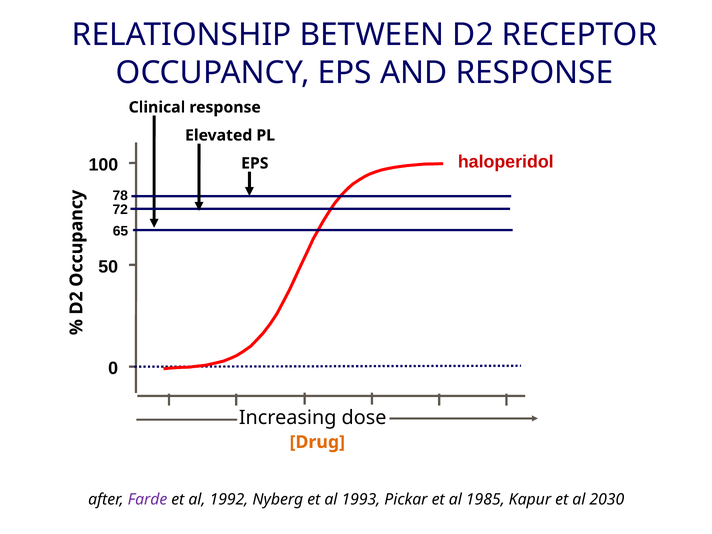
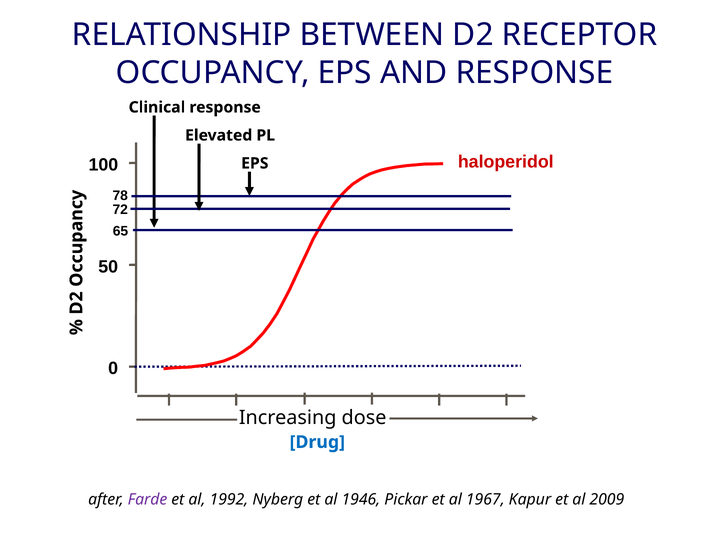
Drug colour: orange -> blue
1993: 1993 -> 1946
1985: 1985 -> 1967
2030: 2030 -> 2009
